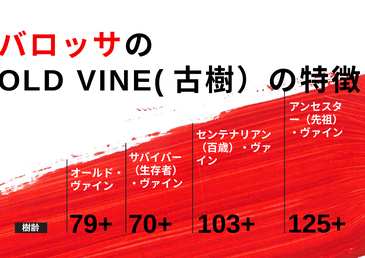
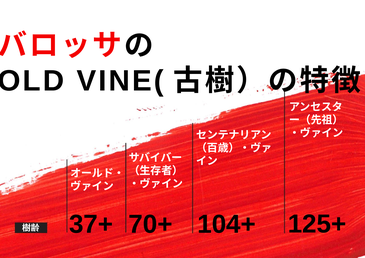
79+: 79+ -> 37+
103+: 103+ -> 104+
